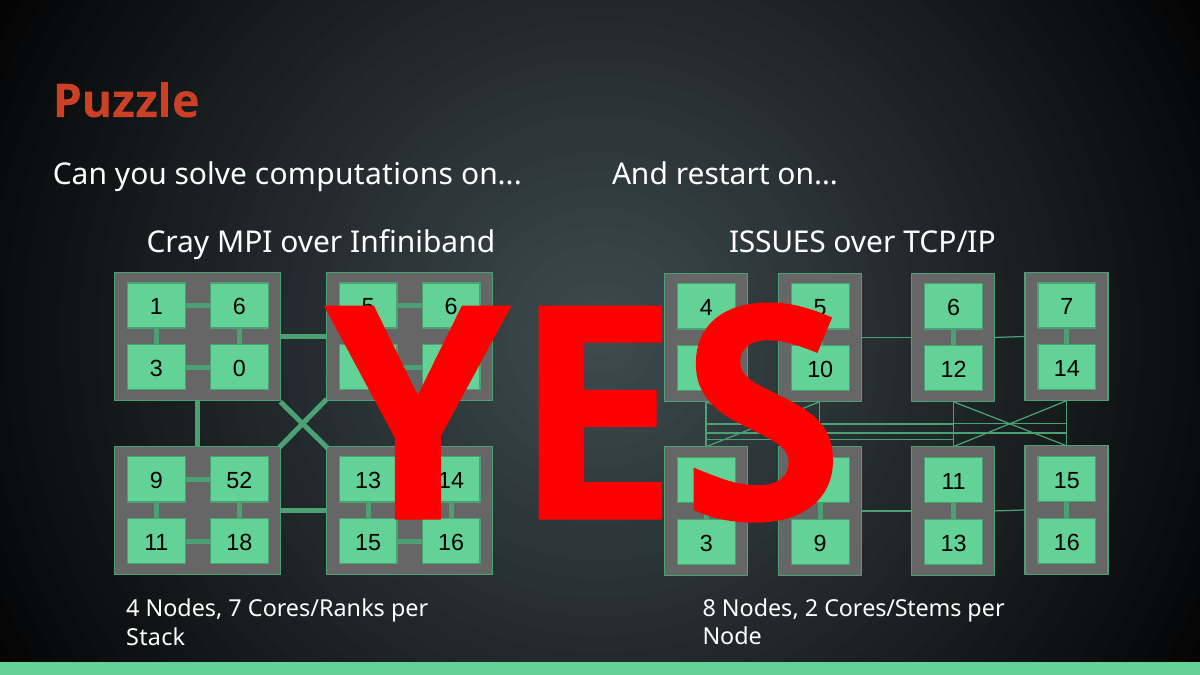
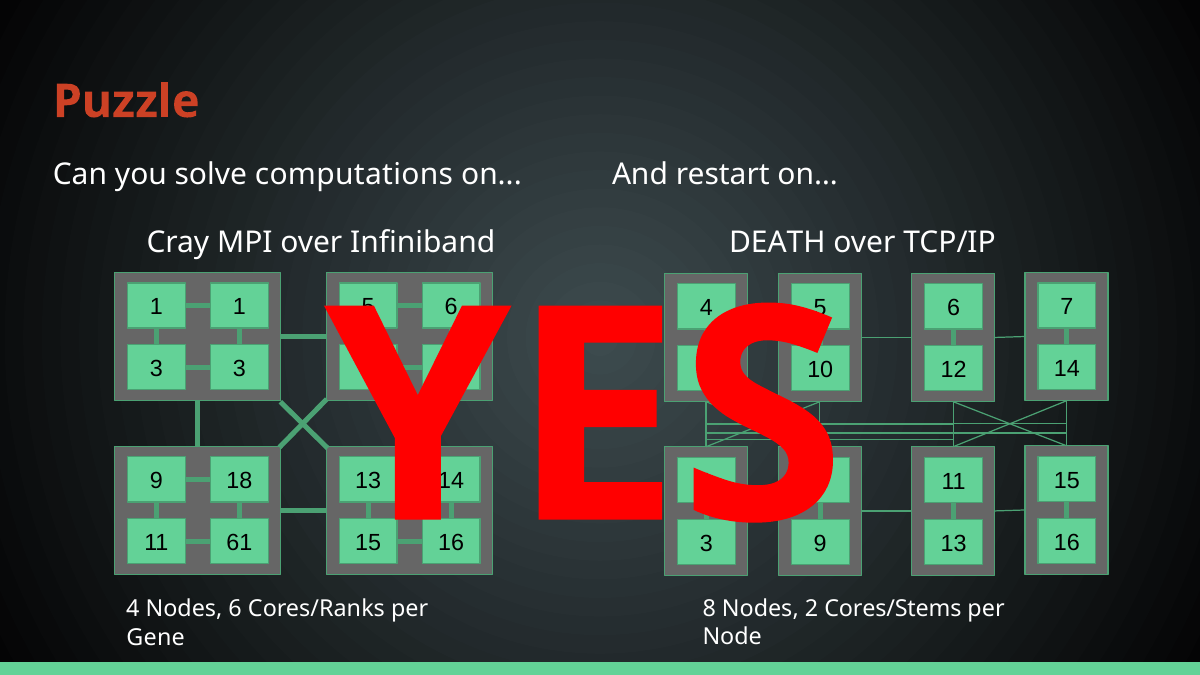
ISSUES: ISSUES -> DEATH
1 6: 6 -> 1
3 0: 0 -> 3
52: 52 -> 18
18: 18 -> 61
Nodes 7: 7 -> 6
Stack: Stack -> Gene
